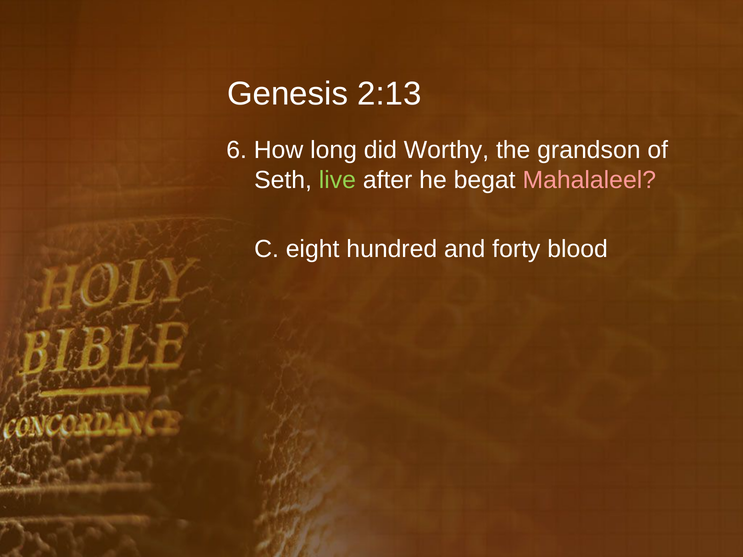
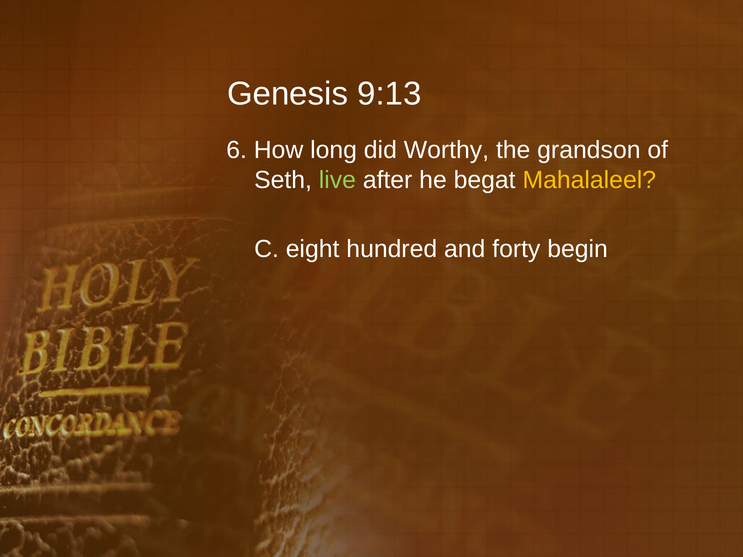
2:13: 2:13 -> 9:13
Mahalaleel colour: pink -> yellow
blood: blood -> begin
